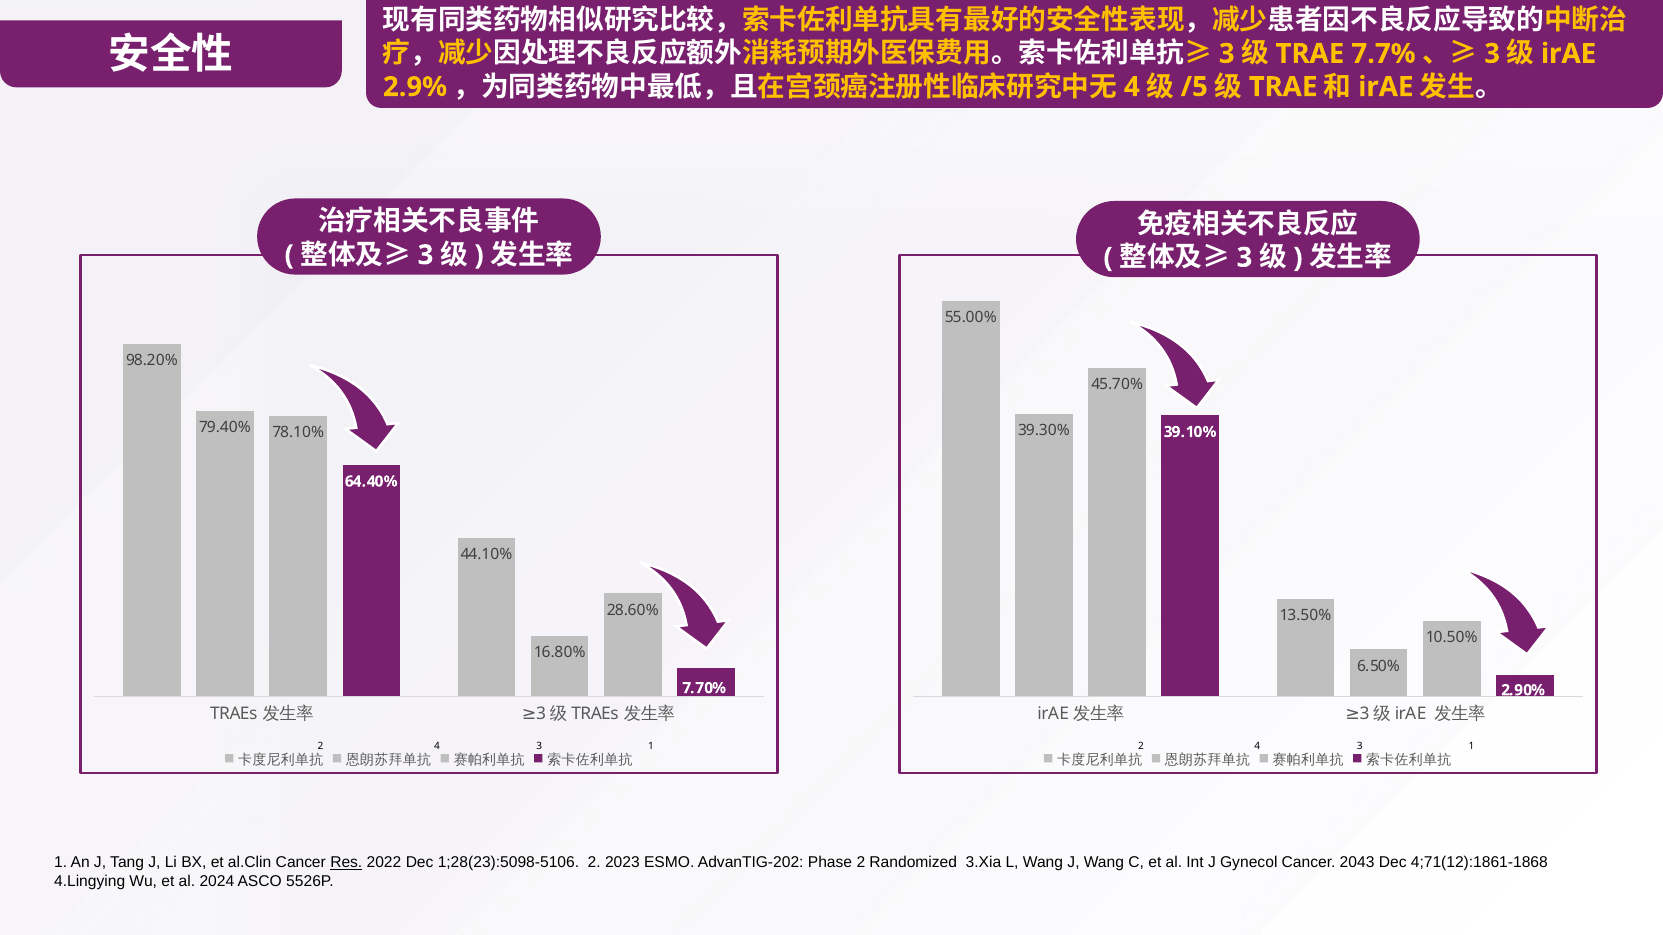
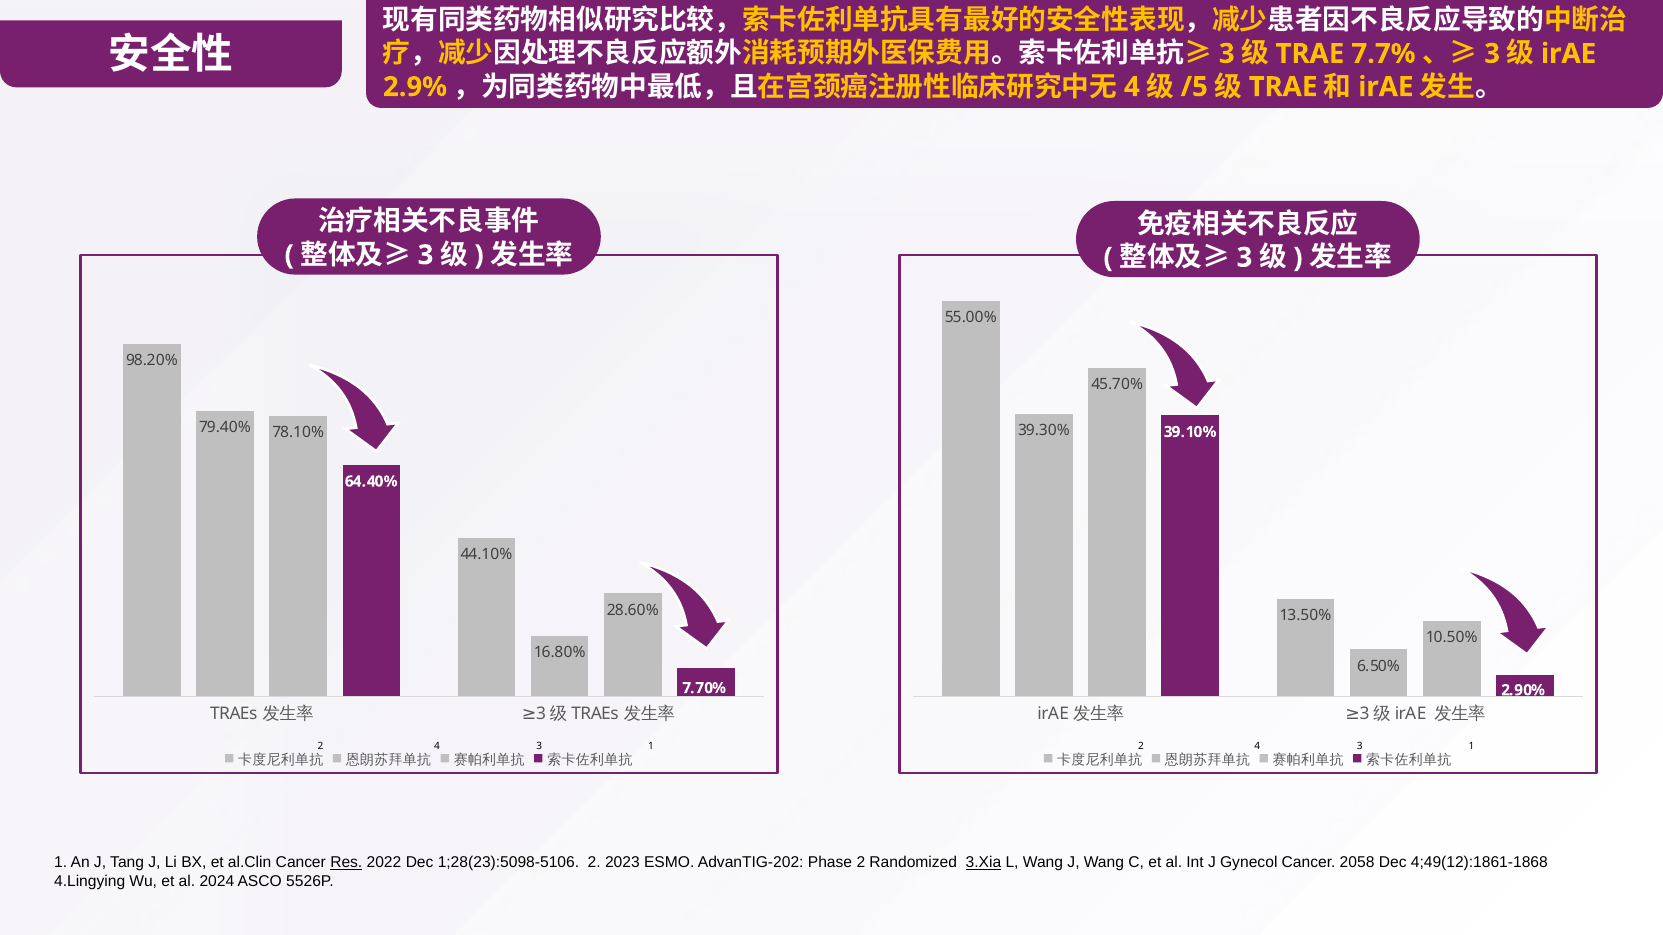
3.Xia underline: none -> present
2043: 2043 -> 2058
4;71(12):1861-1868: 4;71(12):1861-1868 -> 4;49(12):1861-1868
